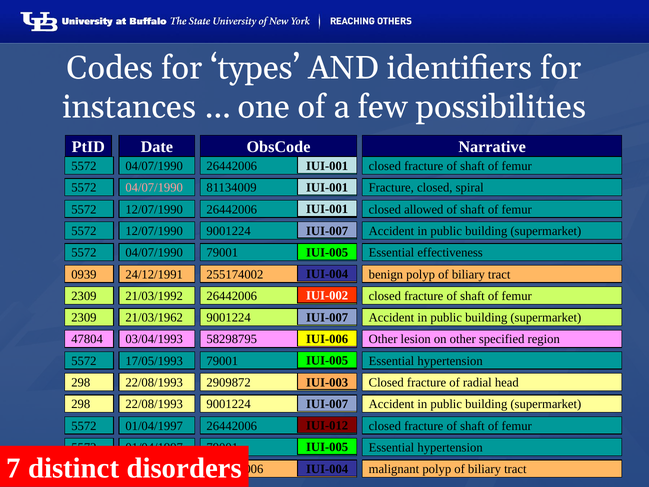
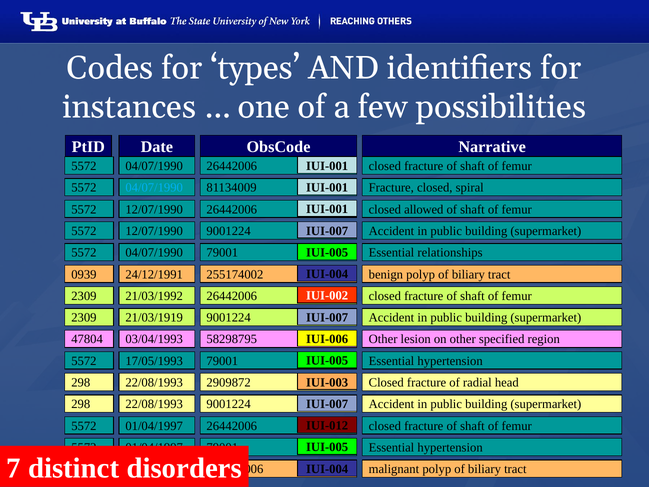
04/07/1990 at (154, 188) colour: pink -> light blue
effectiveness: effectiveness -> relationships
21/03/1962: 21/03/1962 -> 21/03/1919
